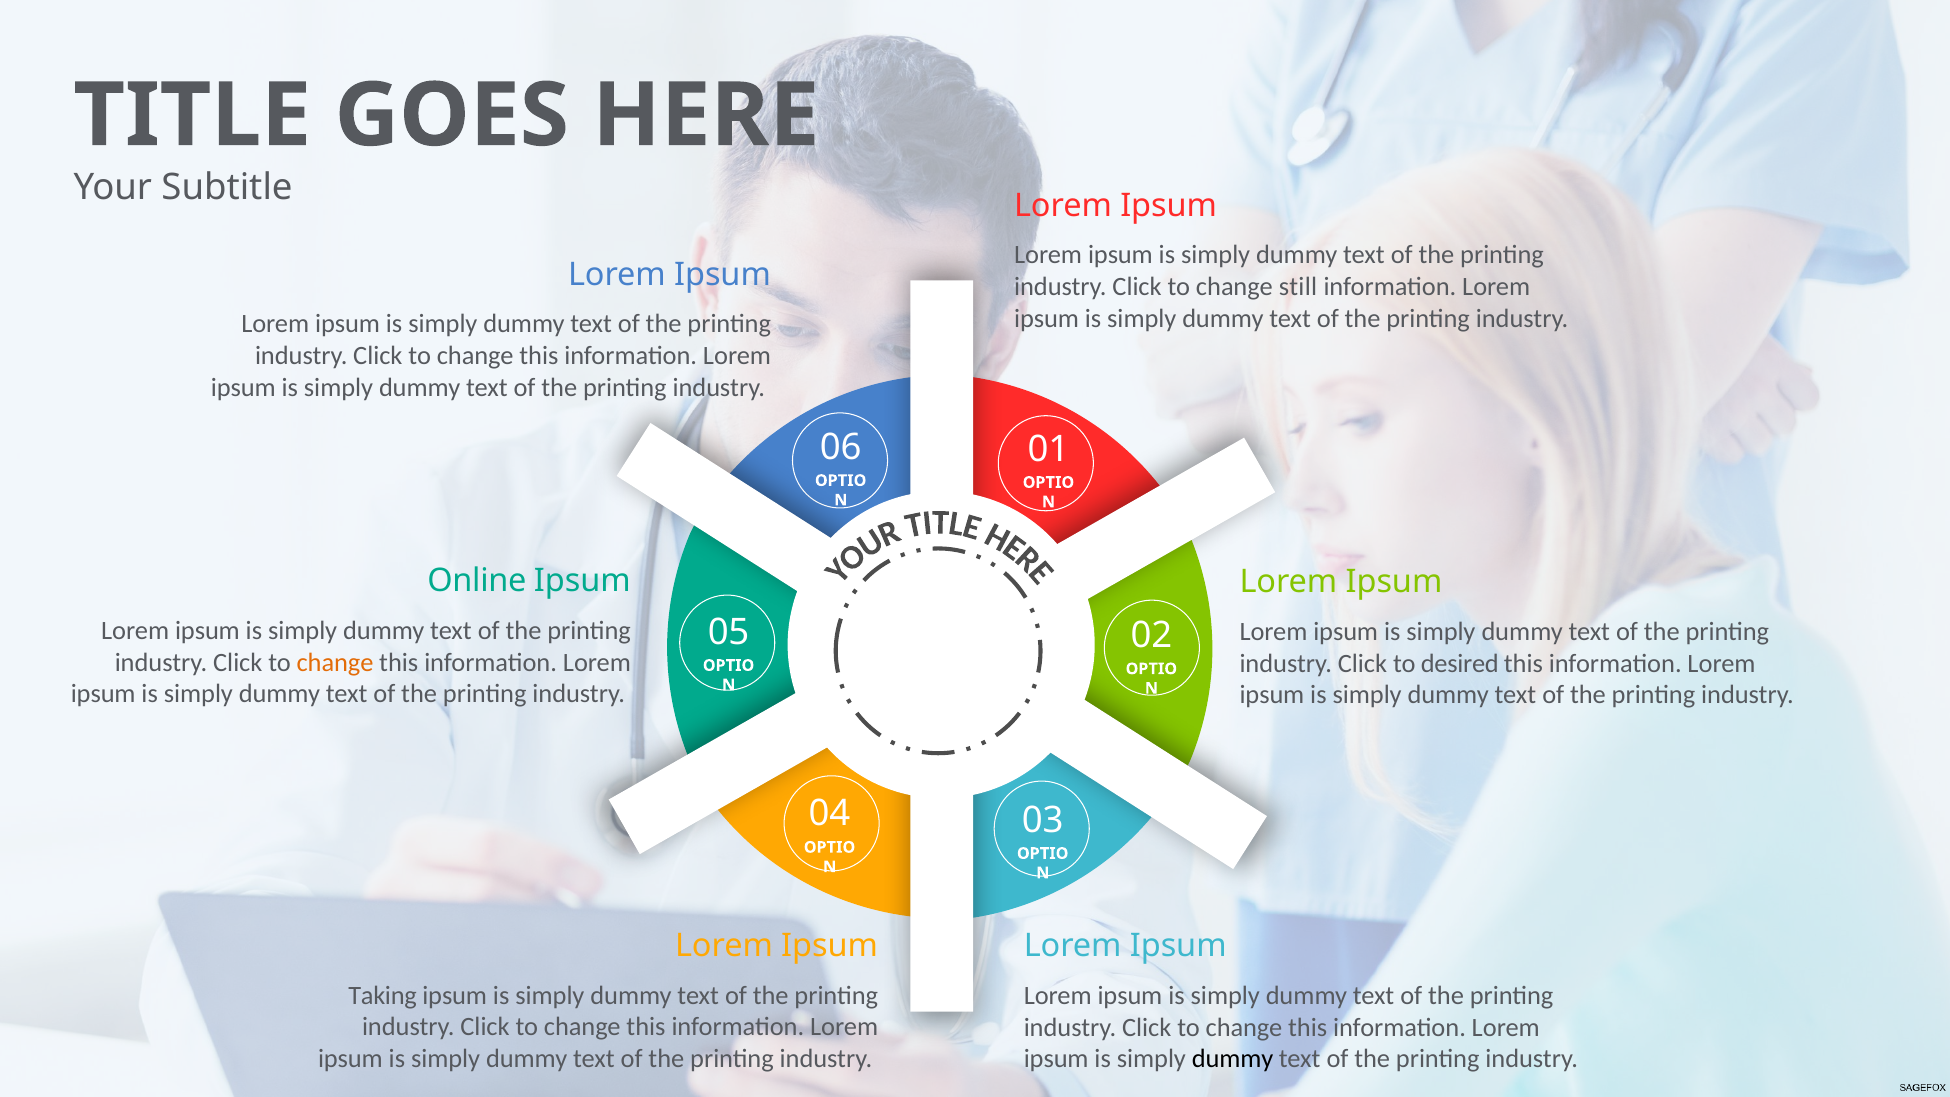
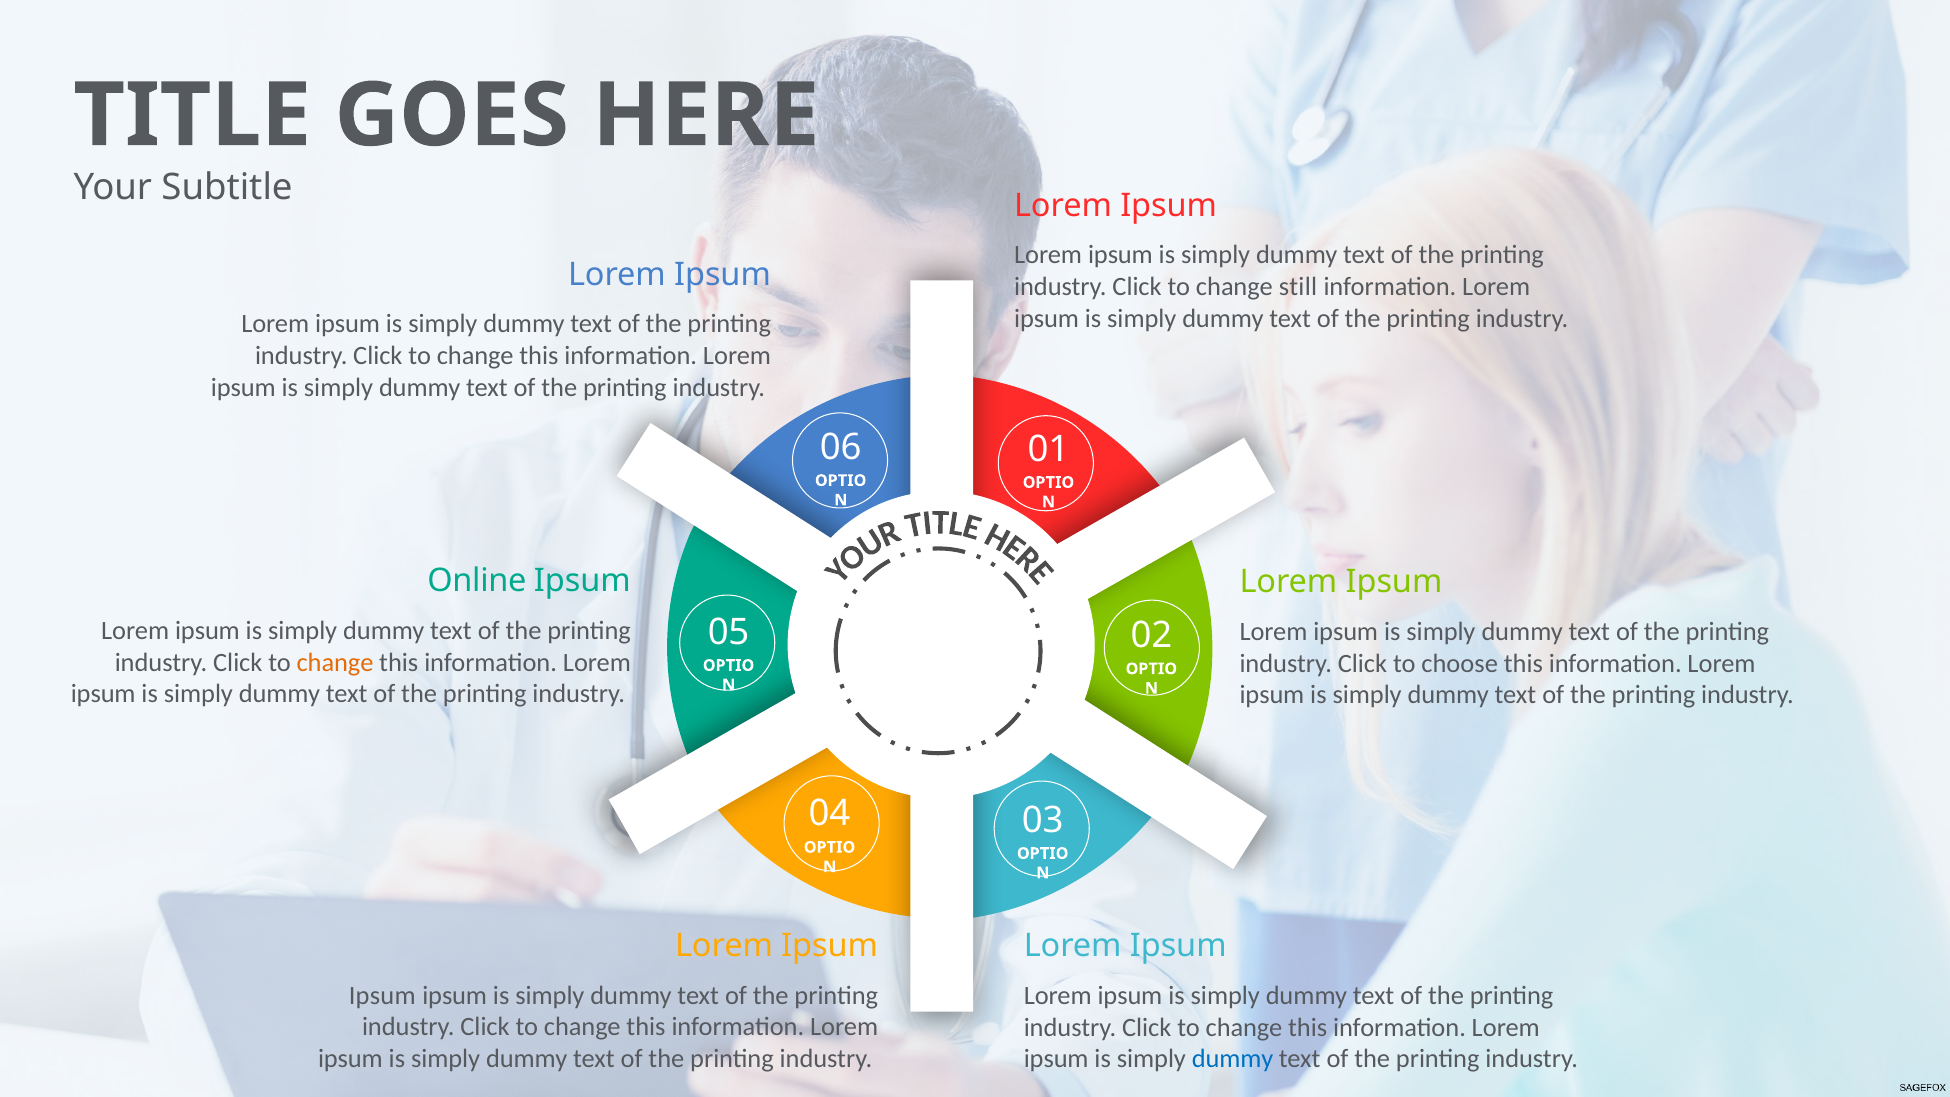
desired: desired -> choose
Taking at (383, 995): Taking -> Ipsum
dummy at (1233, 1059) colour: black -> blue
